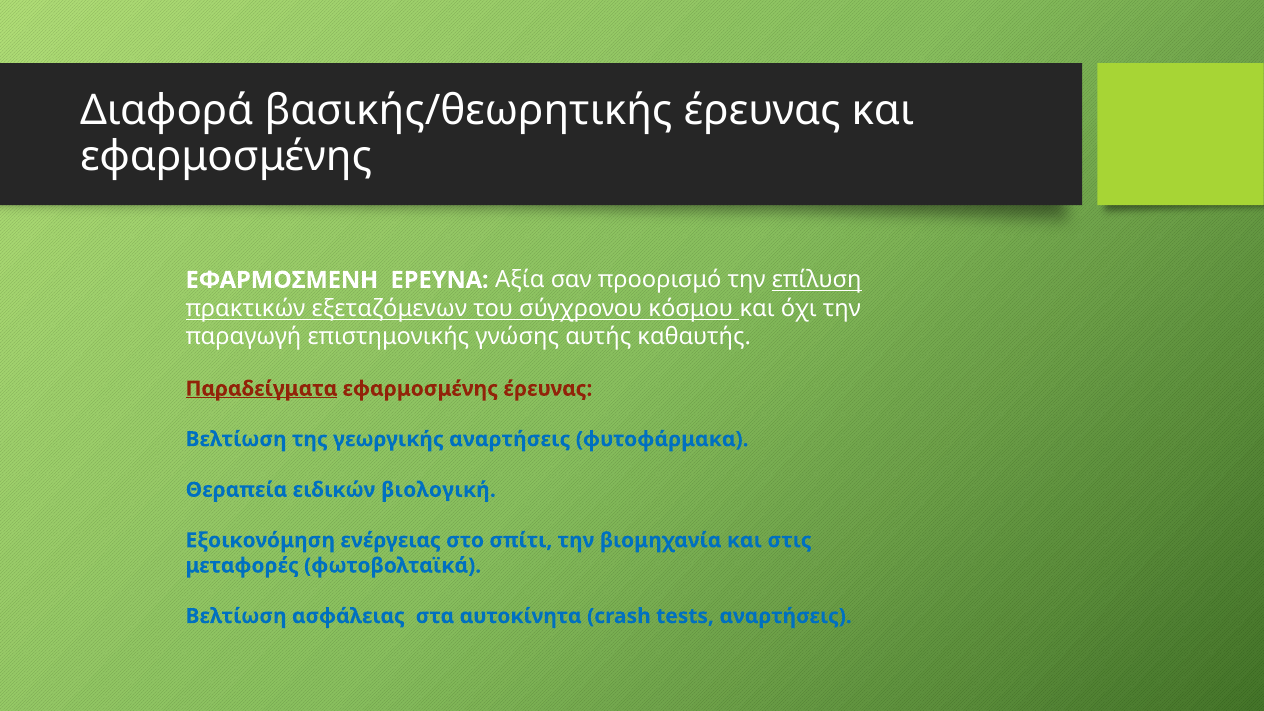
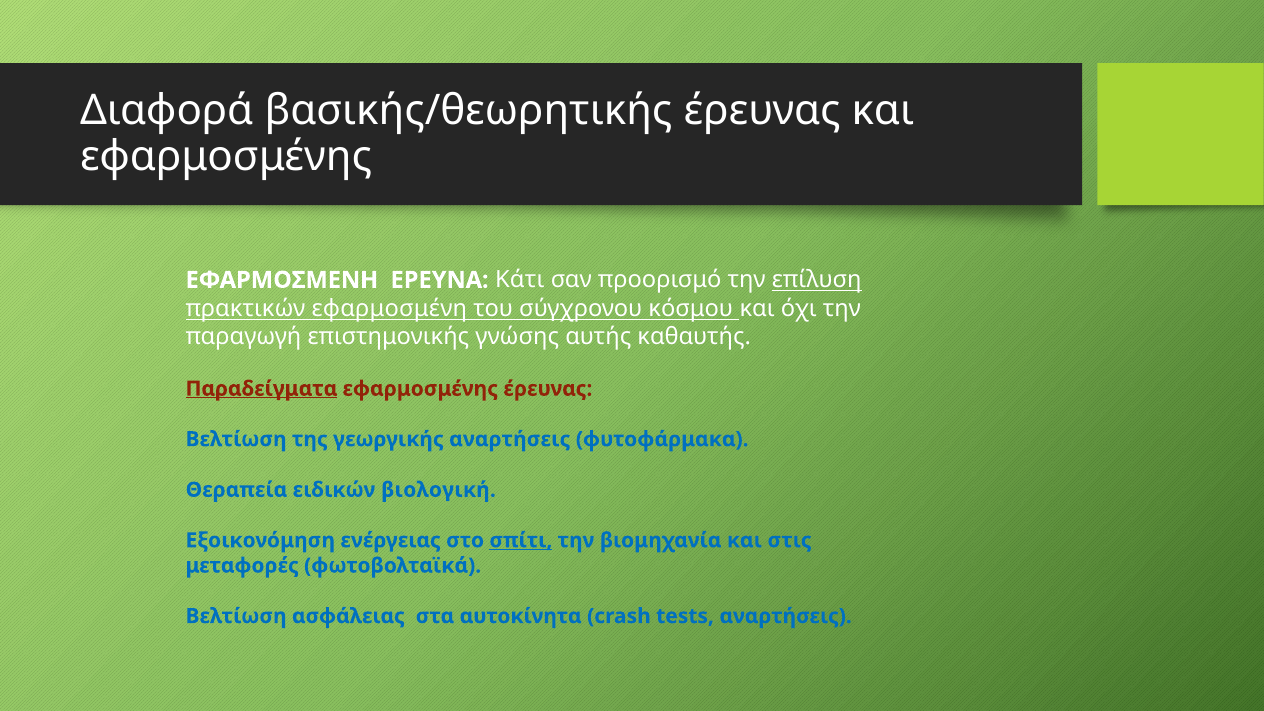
Αξία: Αξία -> Κάτι
εξεταζόμενων: εξεταζόμενων -> εφαρμοσμένη
σπίτι underline: none -> present
